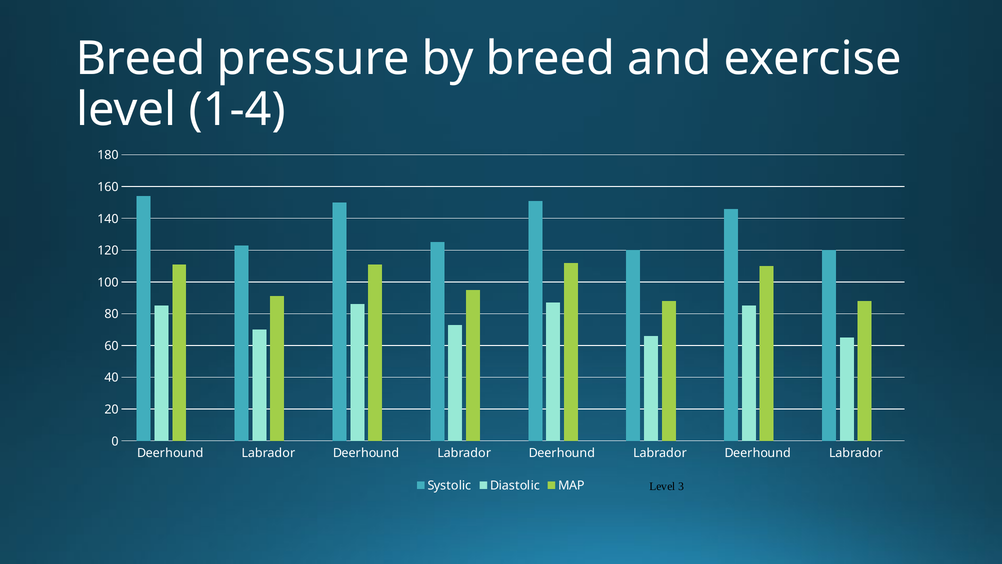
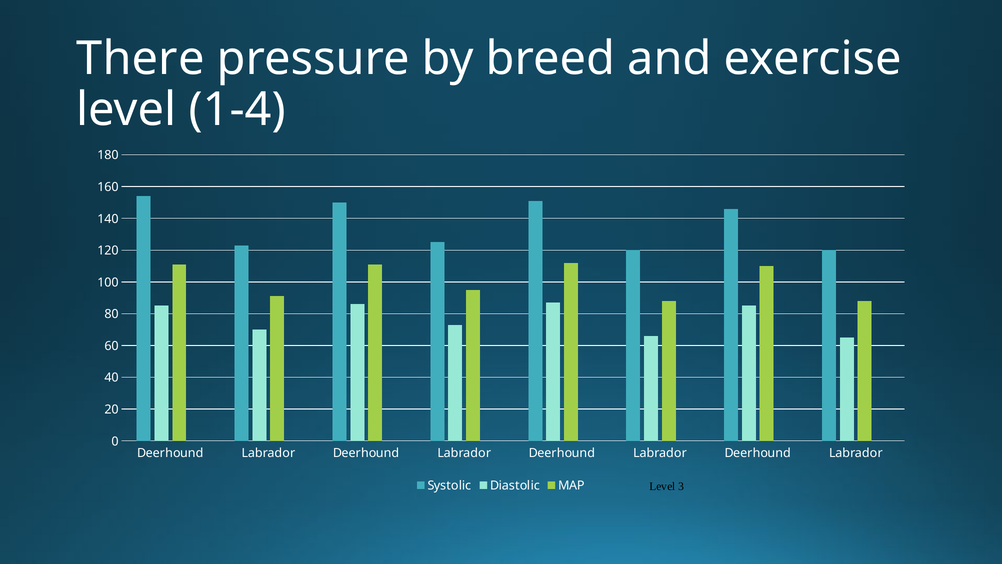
Breed at (141, 59): Breed -> There
